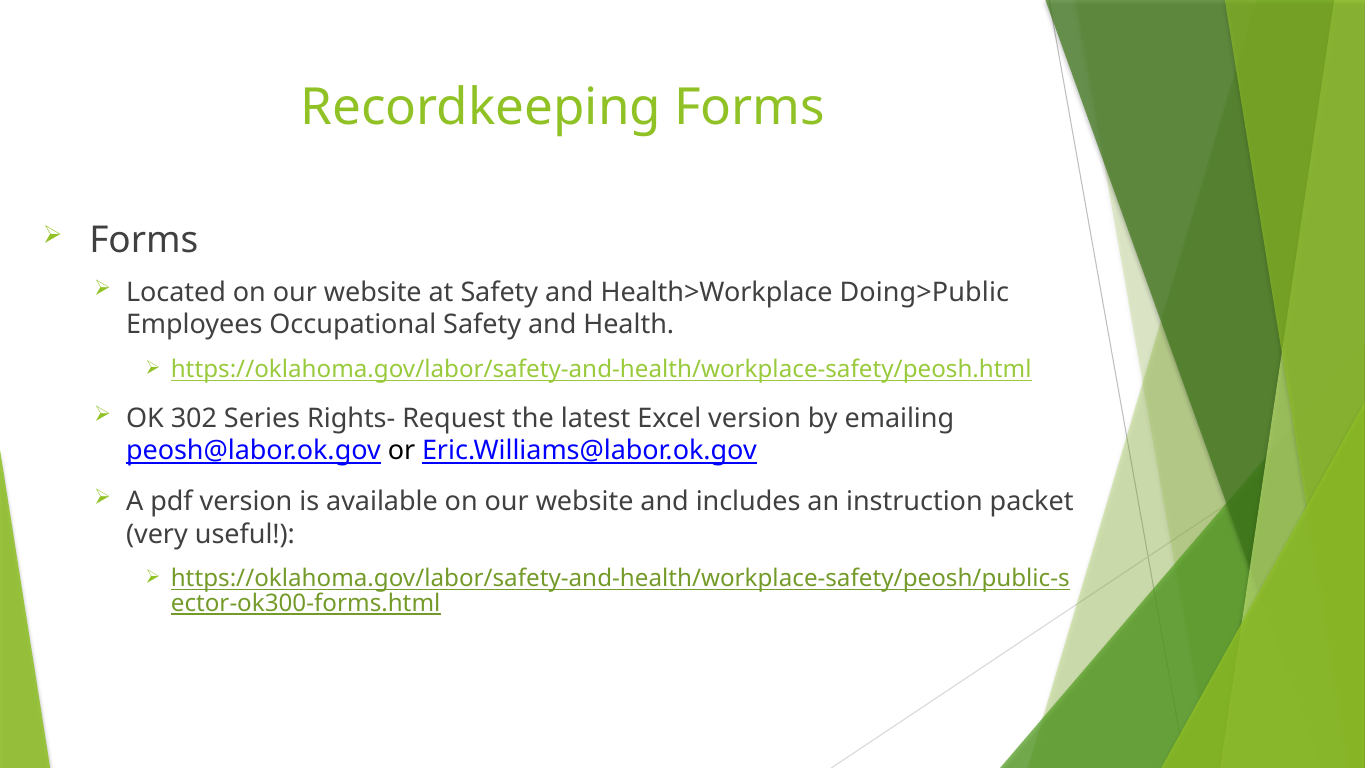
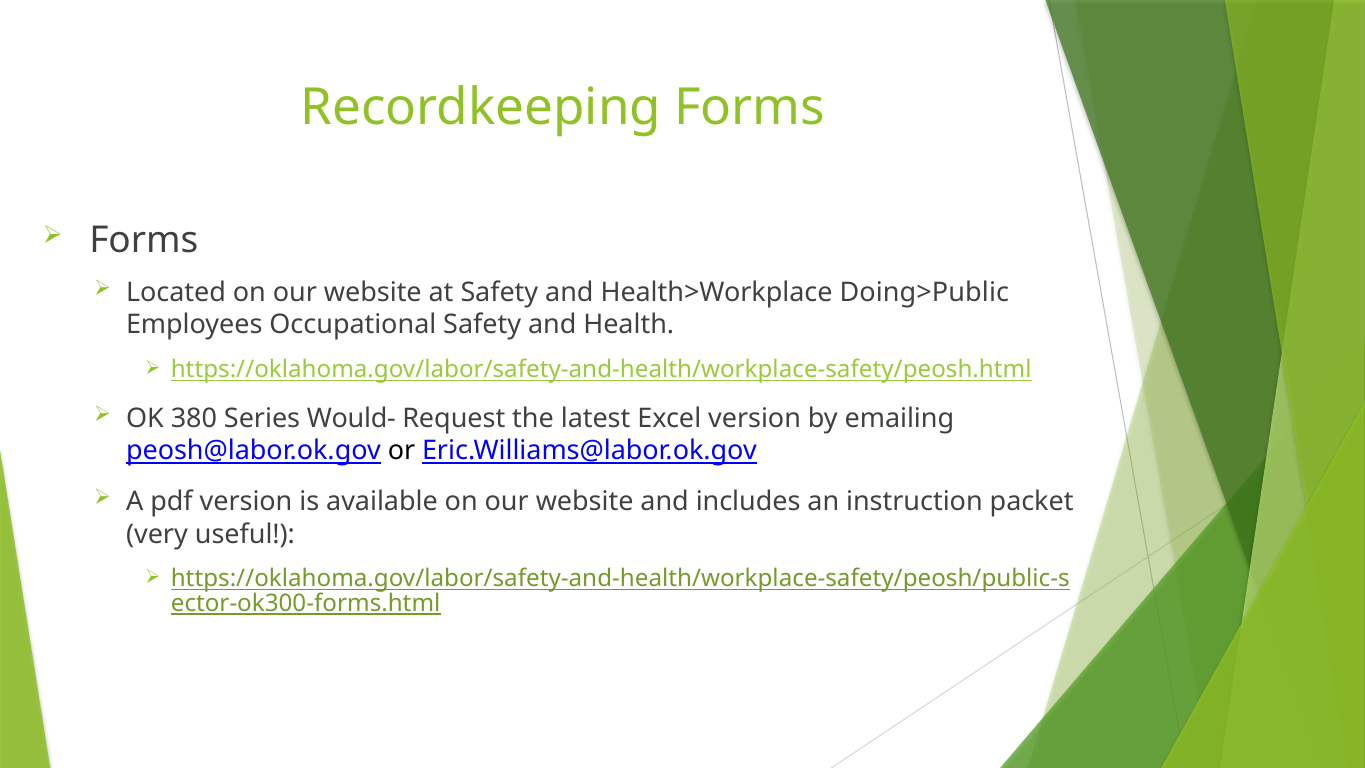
302: 302 -> 380
Rights-: Rights- -> Would-
